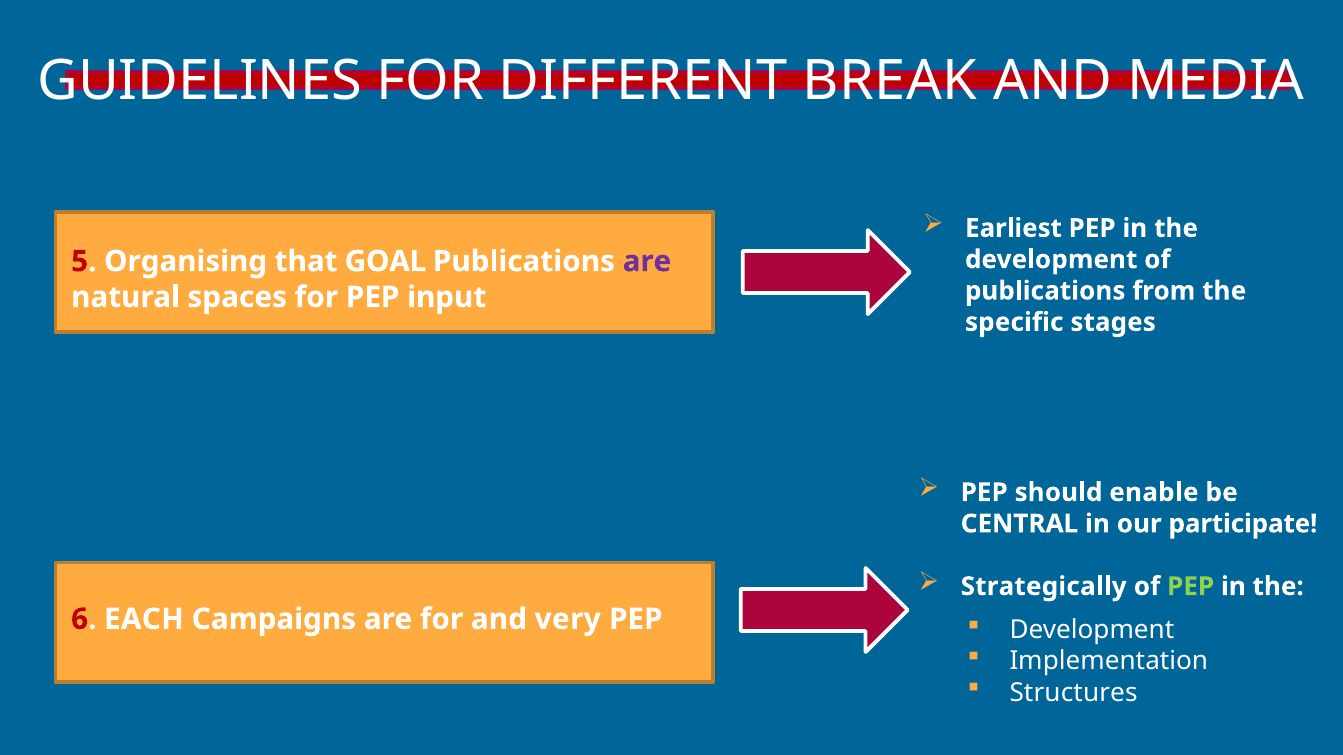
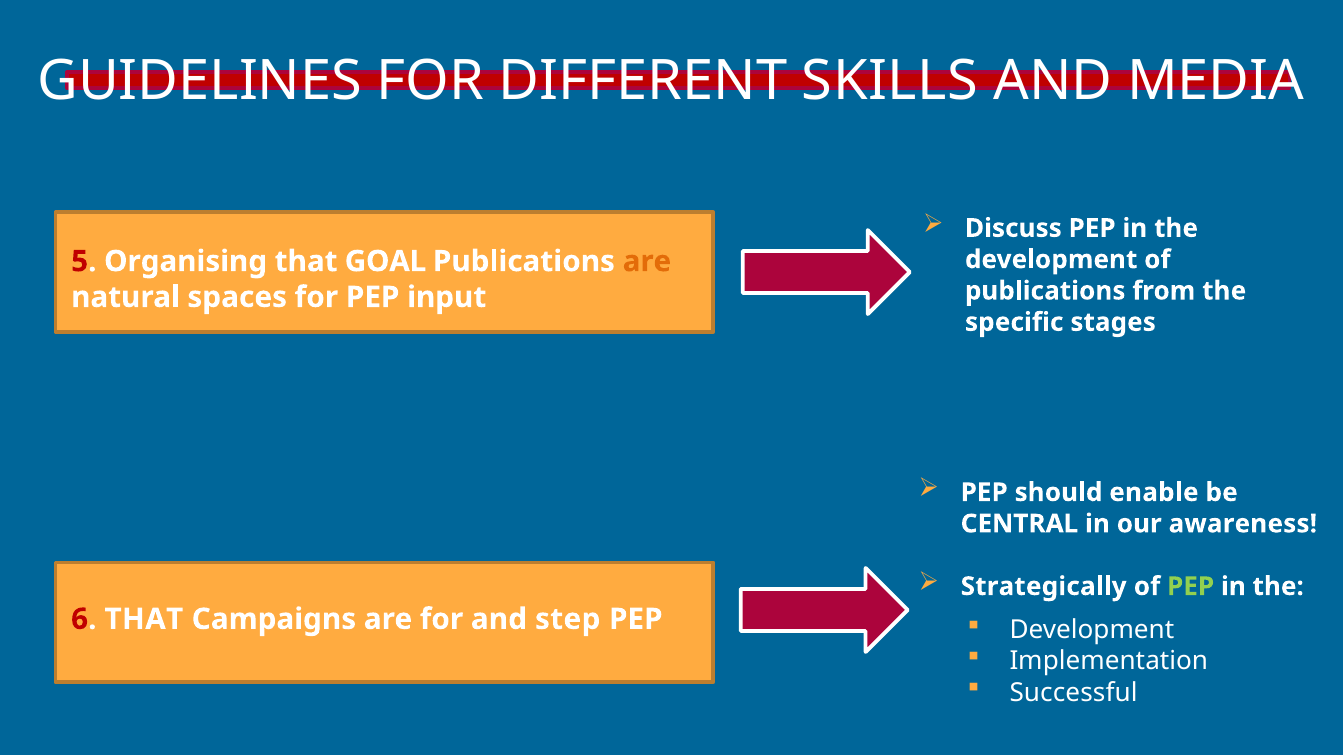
BREAK: BREAK -> SKILLS
Earliest: Earliest -> Discuss
are at (647, 262) colour: purple -> orange
participate: participate -> awareness
6 EACH: EACH -> THAT
very: very -> step
Structures: Structures -> Successful
